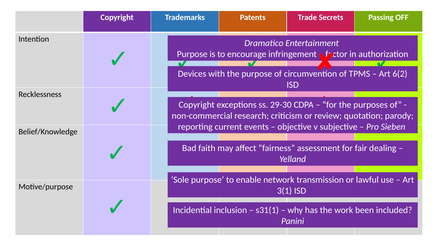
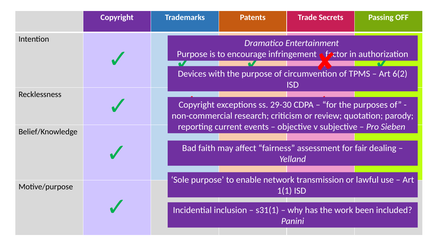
3(1: 3(1 -> 1(1
